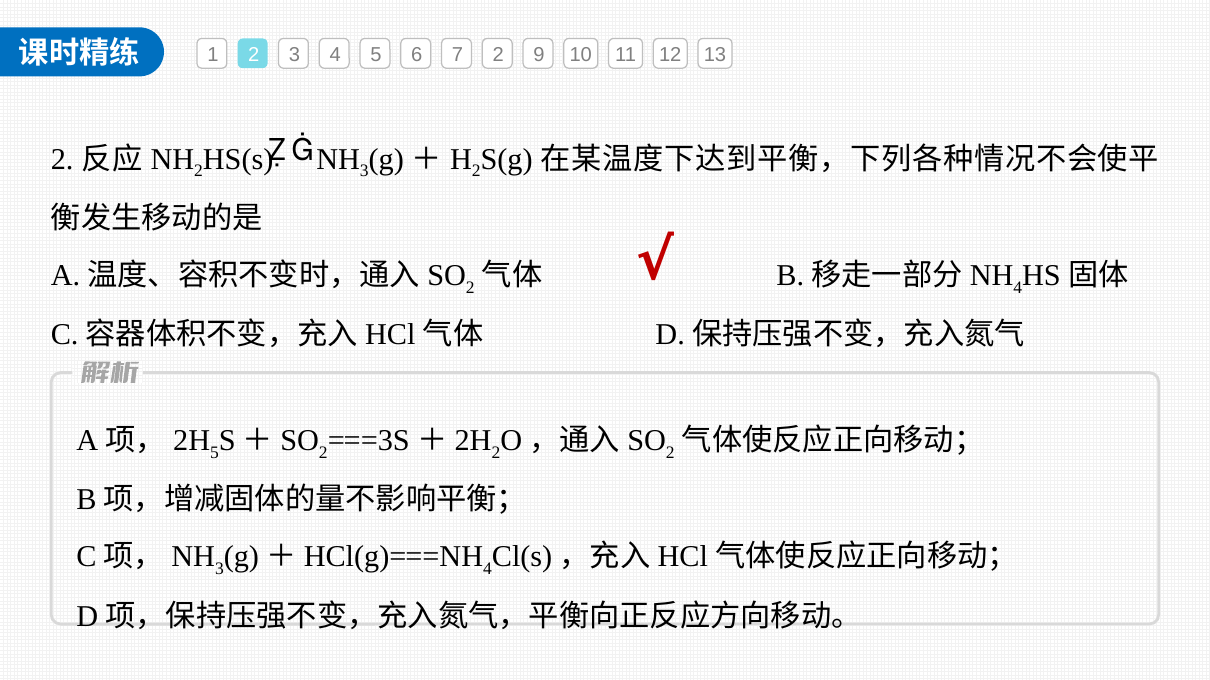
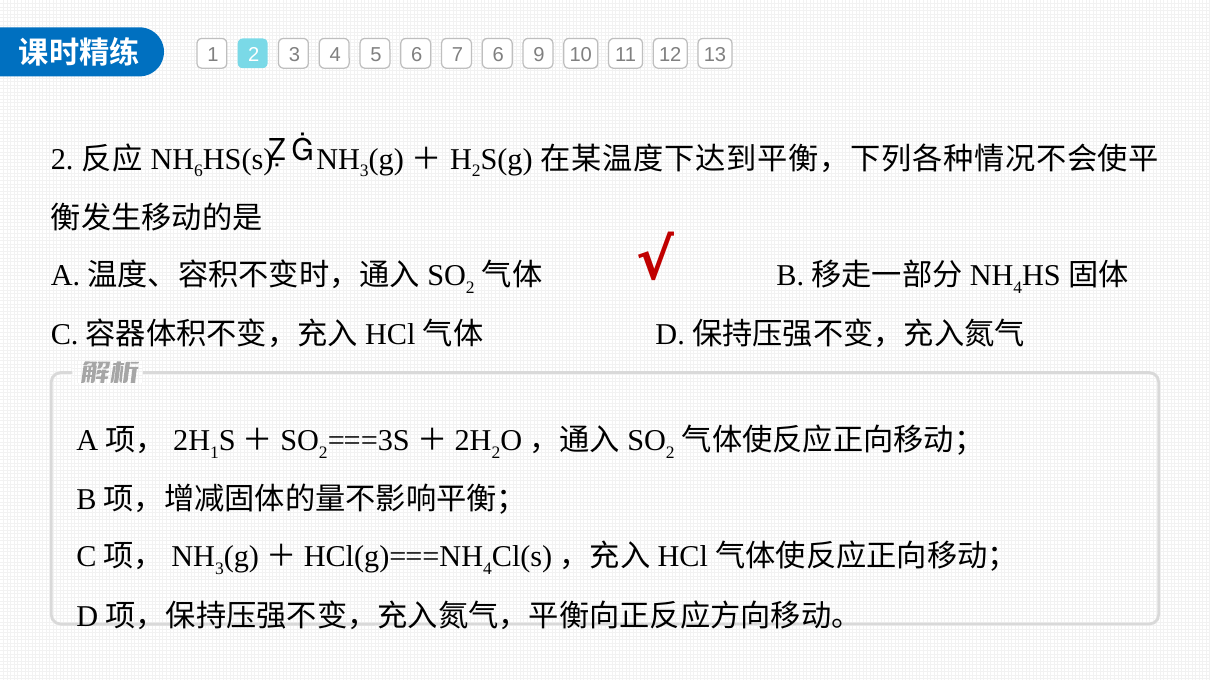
7 2: 2 -> 6
2 at (199, 171): 2 -> 6
5 at (214, 453): 5 -> 1
